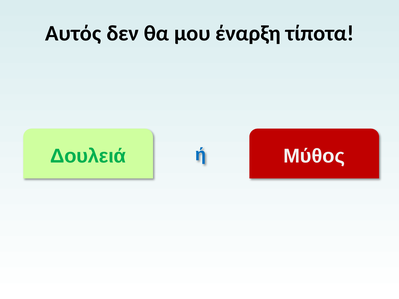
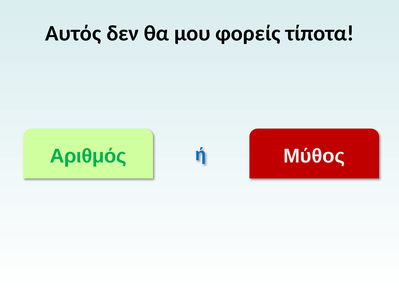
έναρξη: έναρξη -> φορείς
Δουλειά: Δουλειά -> Αριθμός
